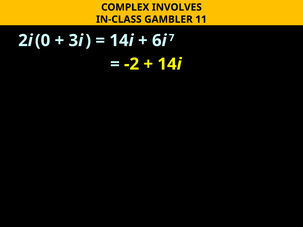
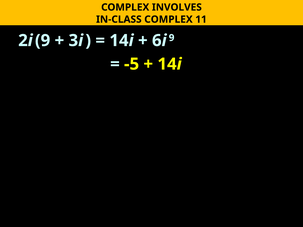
IN-CLASS GAMBLER: GAMBLER -> COMPLEX
2i 0: 0 -> 9
6i 7: 7 -> 9
-2: -2 -> -5
